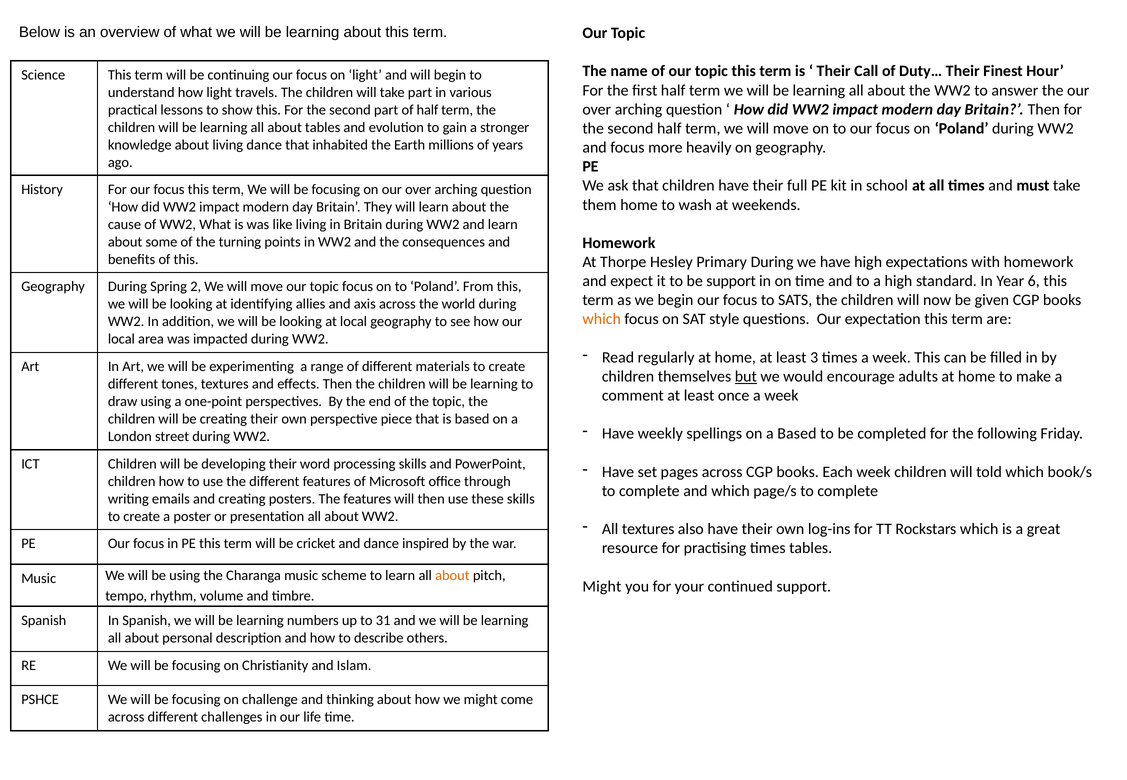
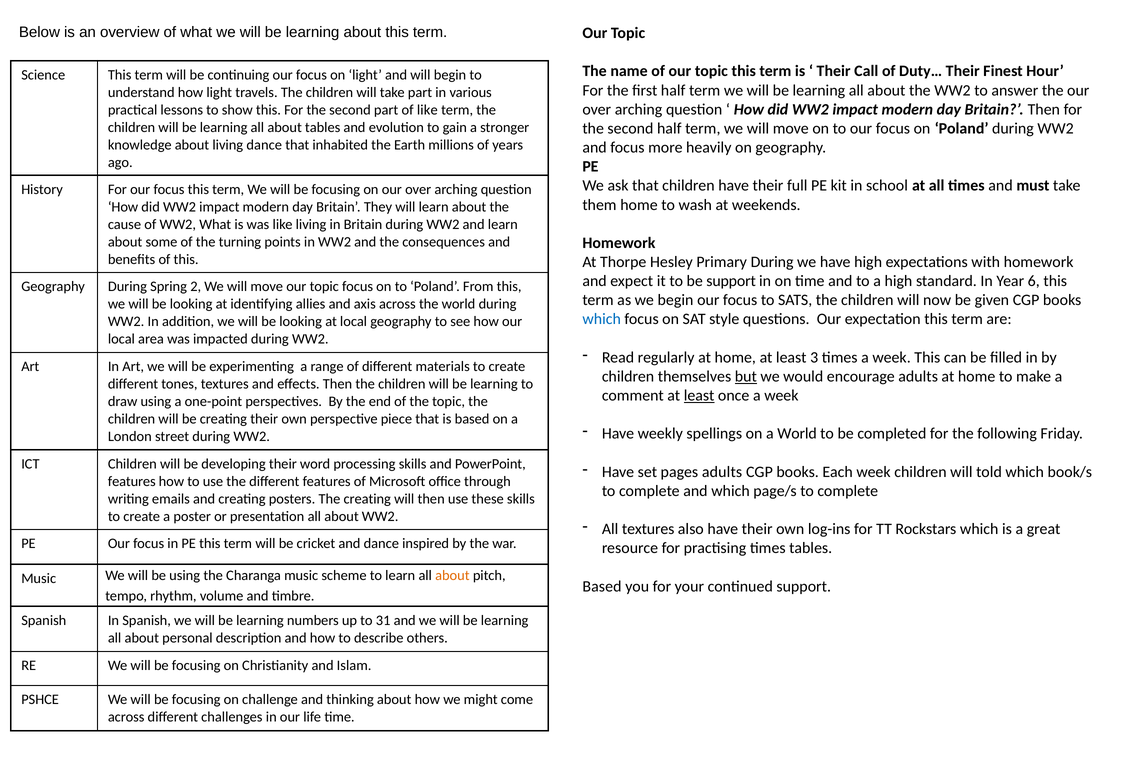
of half: half -> like
which at (602, 319) colour: orange -> blue
least at (699, 396) underline: none -> present
a Based: Based -> World
pages across: across -> adults
children at (132, 481): children -> features
The features: features -> creating
Might at (602, 587): Might -> Based
